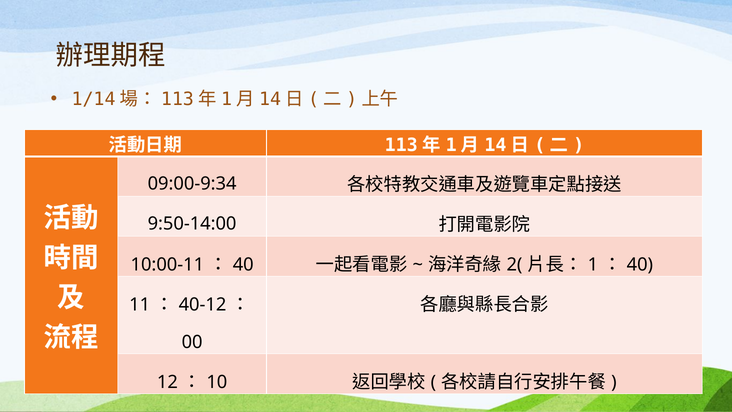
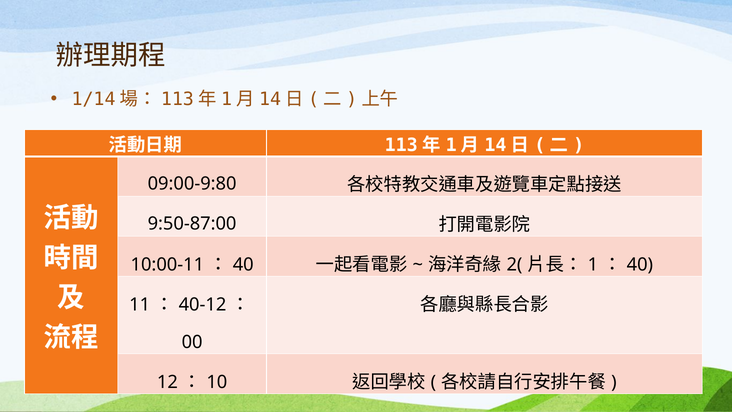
09:00-9:34: 09:00-9:34 -> 09:00-9:80
9:50-14:00: 9:50-14:00 -> 9:50-87:00
